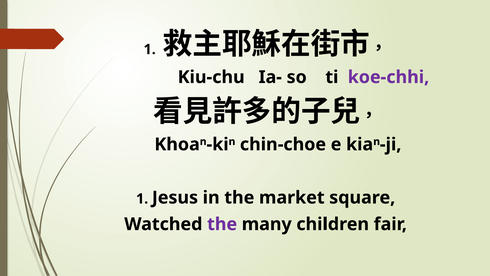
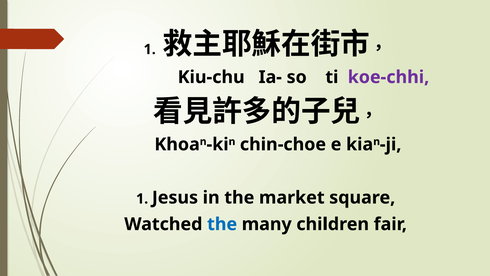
the at (222, 224) colour: purple -> blue
